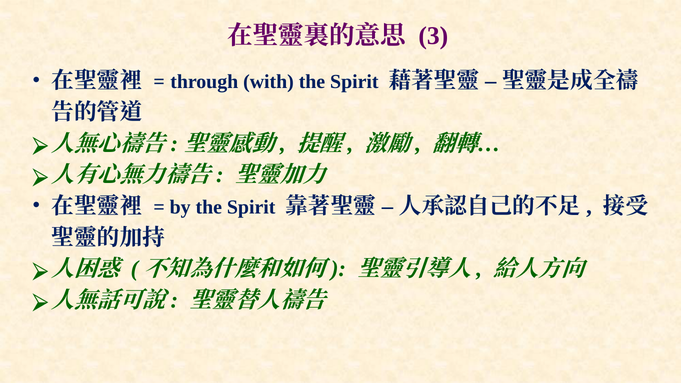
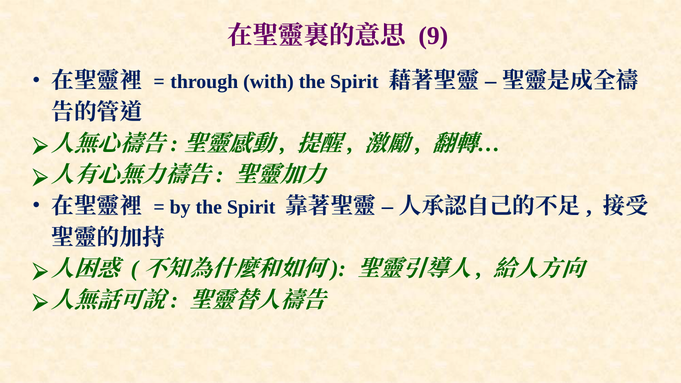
3: 3 -> 9
